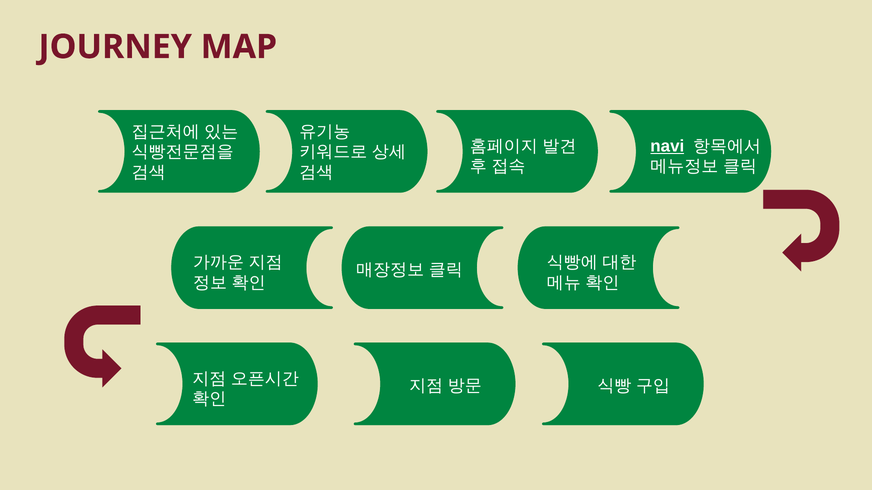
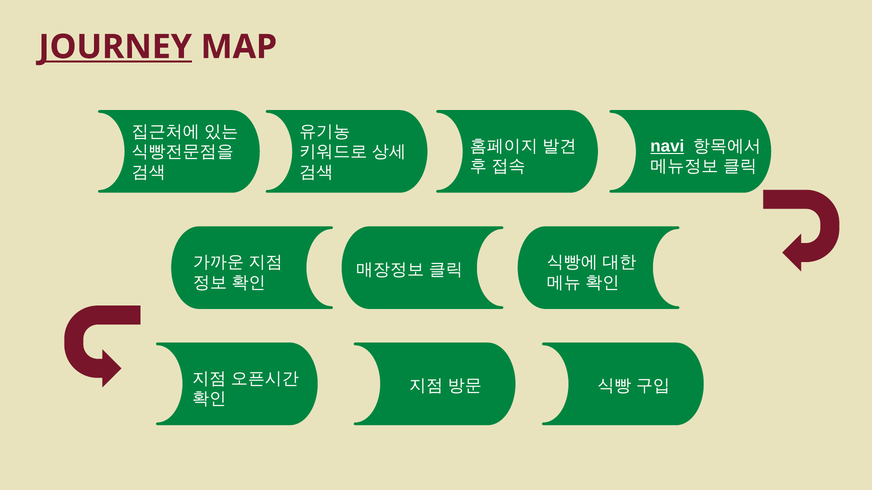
JOURNEY underline: none -> present
